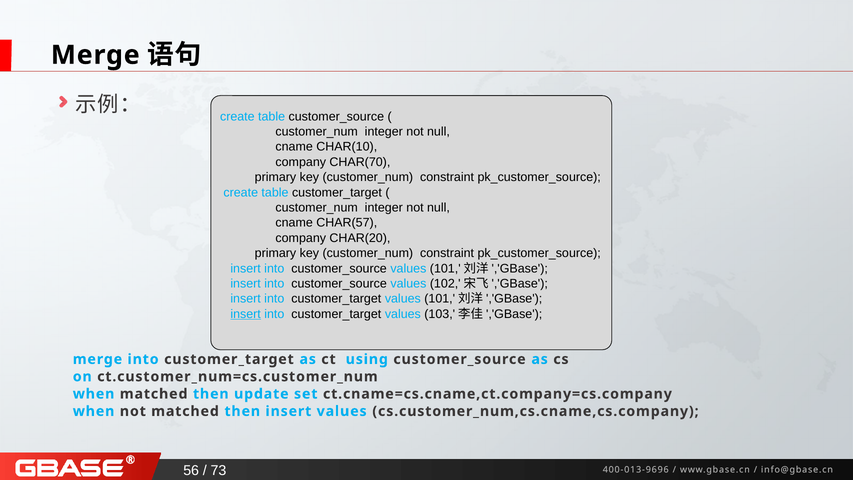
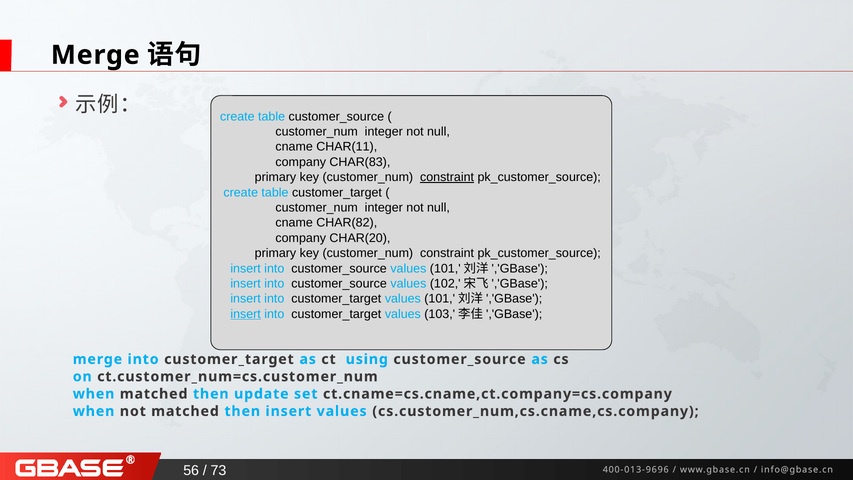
CHAR(10: CHAR(10 -> CHAR(11
CHAR(70: CHAR(70 -> CHAR(83
constraint at (447, 177) underline: none -> present
CHAR(57: CHAR(57 -> CHAR(82
